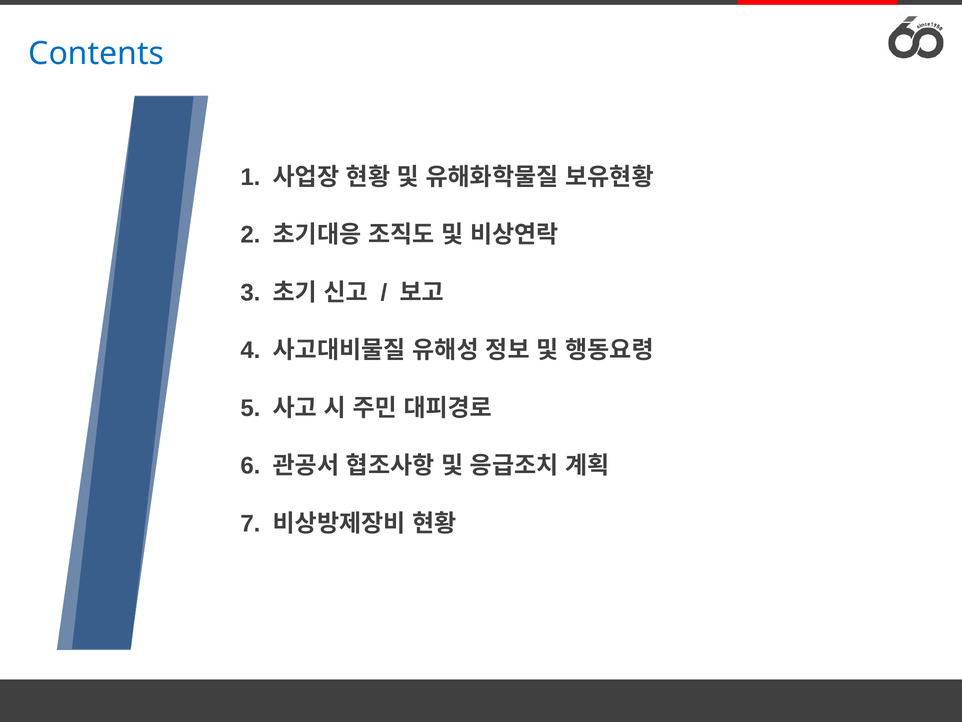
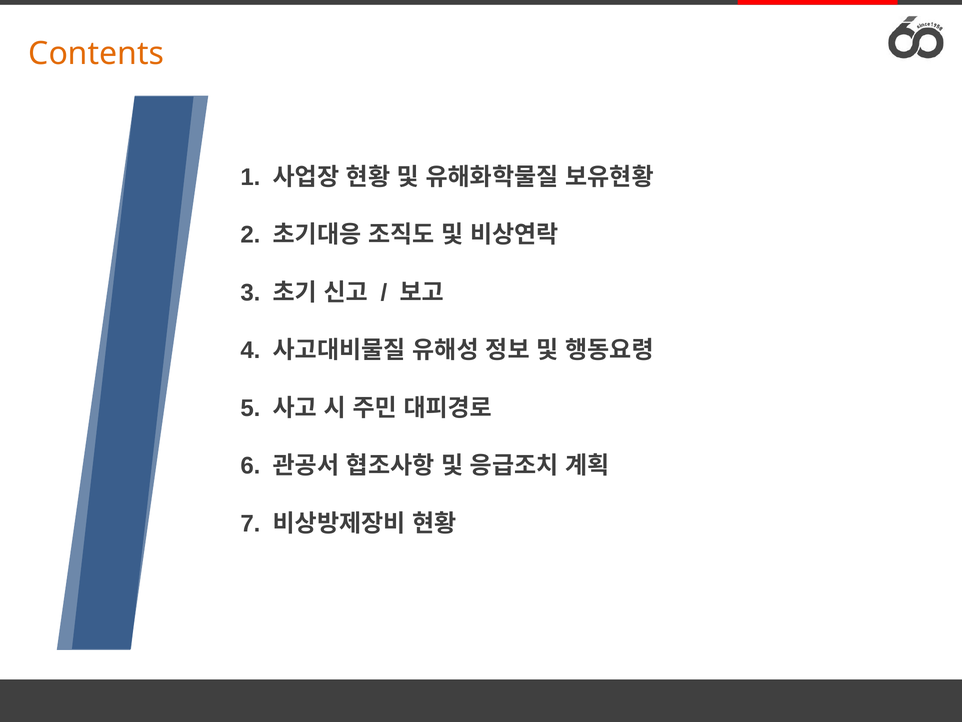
Contents colour: blue -> orange
